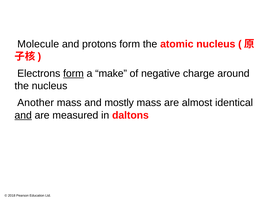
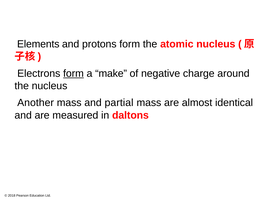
Molecule: Molecule -> Elements
mostly: mostly -> partial
and at (23, 115) underline: present -> none
